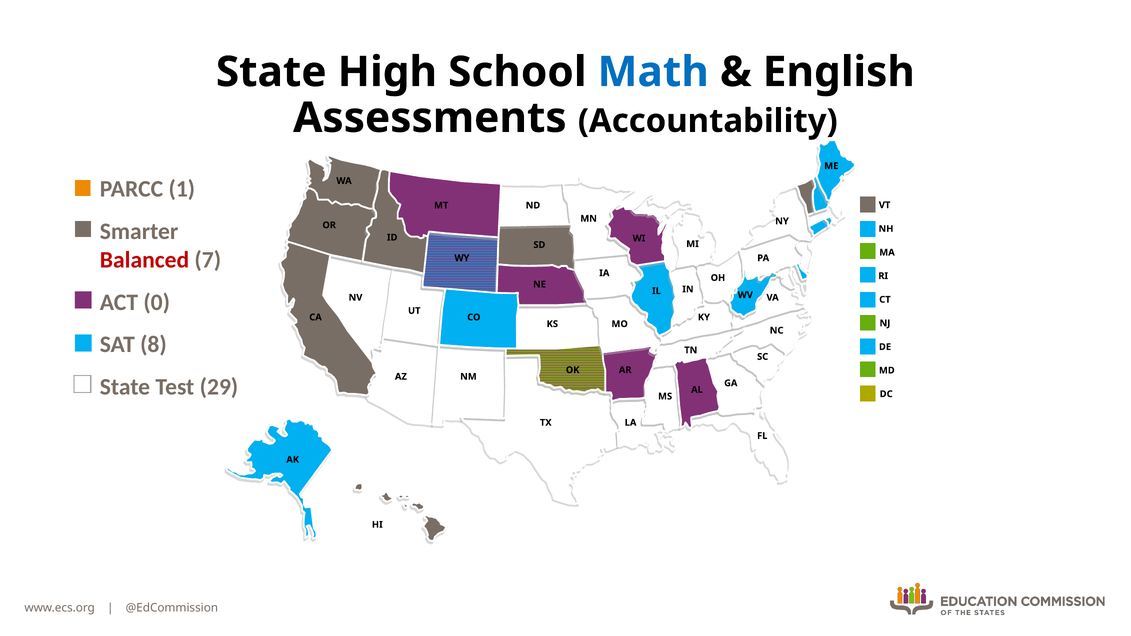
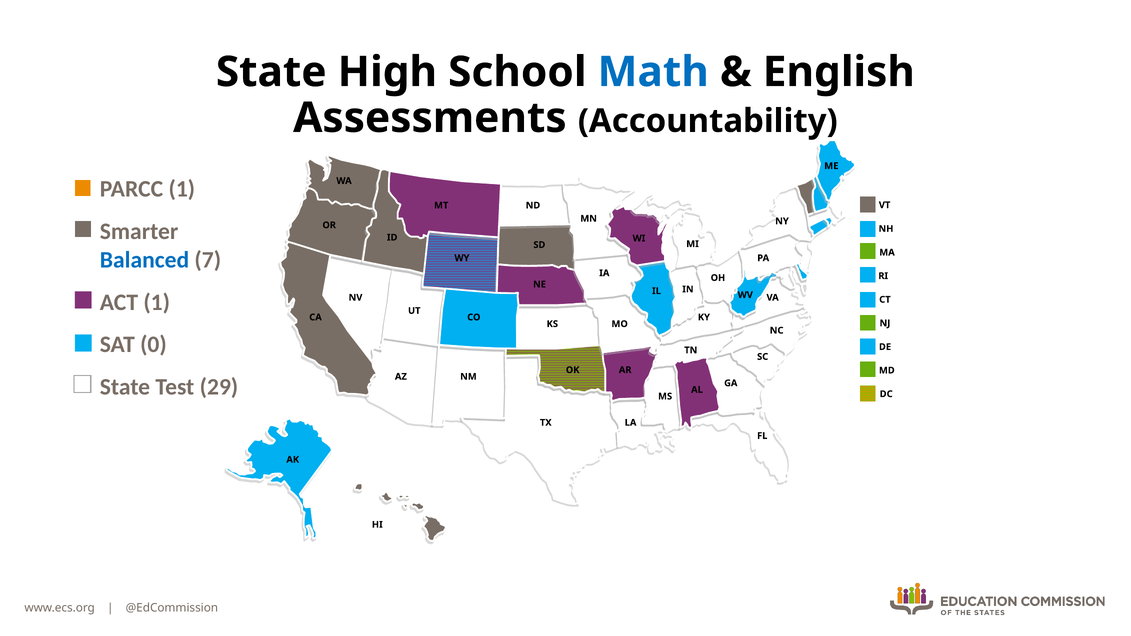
Balanced colour: red -> blue
ACT 0: 0 -> 1
8: 8 -> 0
